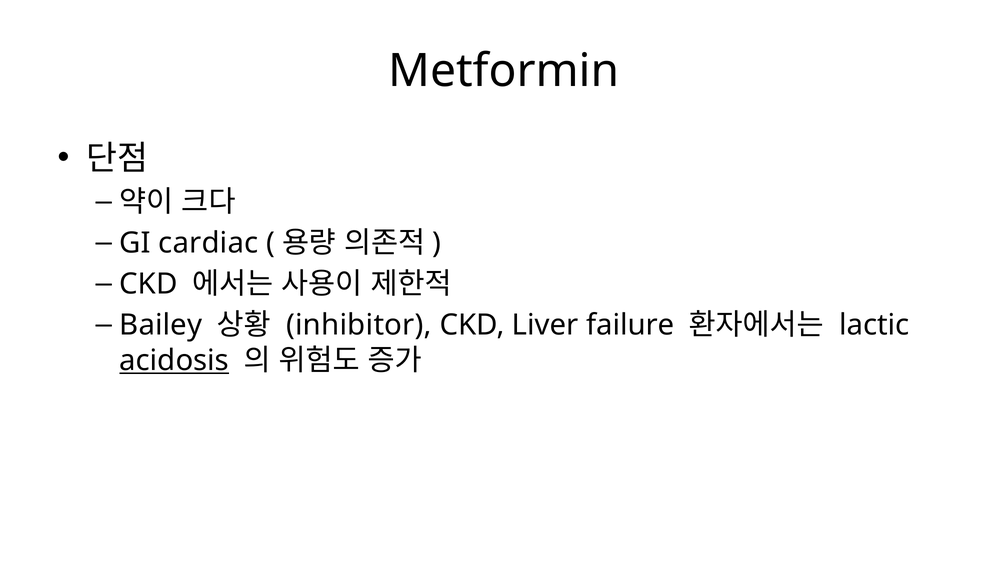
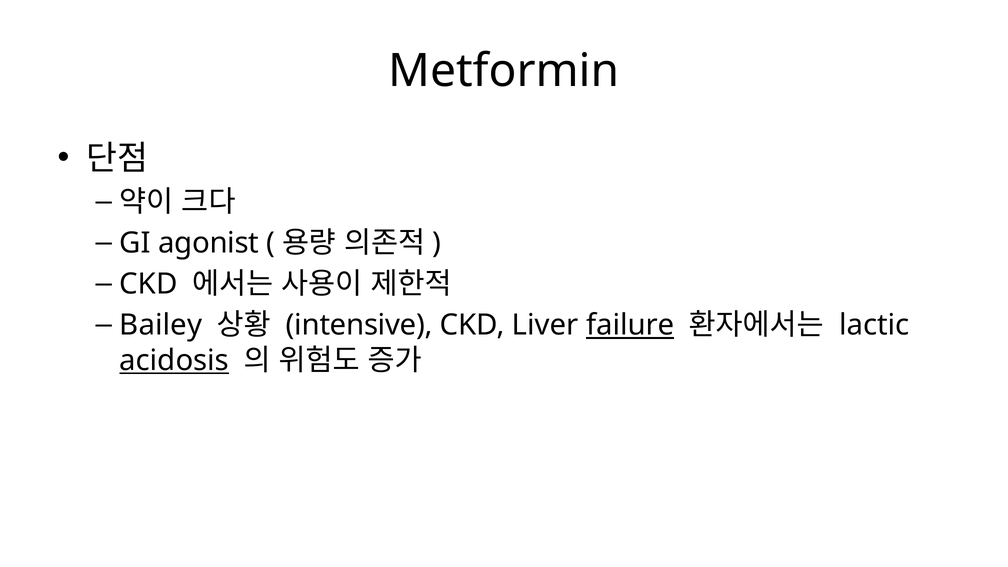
cardiac: cardiac -> agonist
inhibitor: inhibitor -> intensive
failure underline: none -> present
